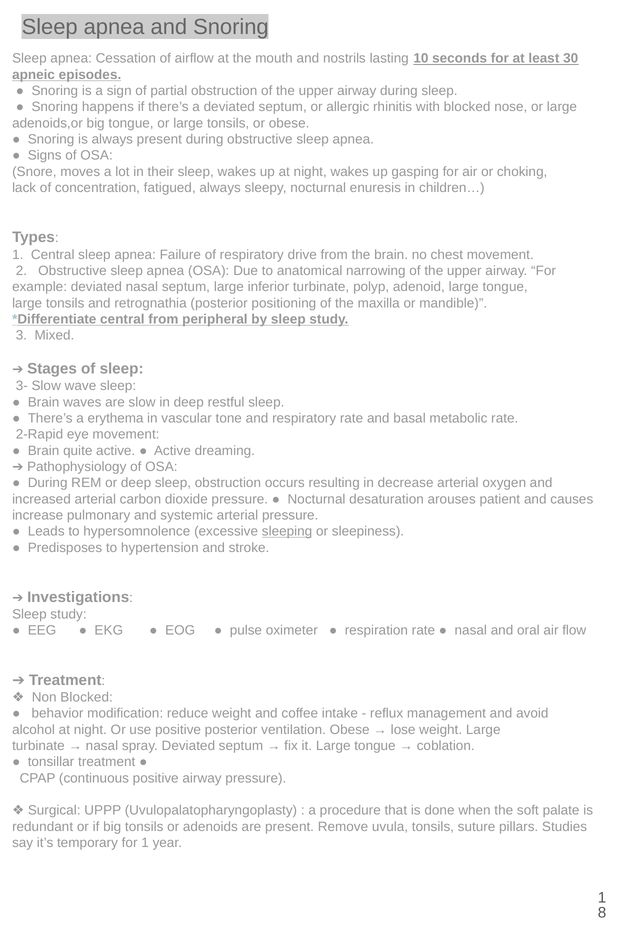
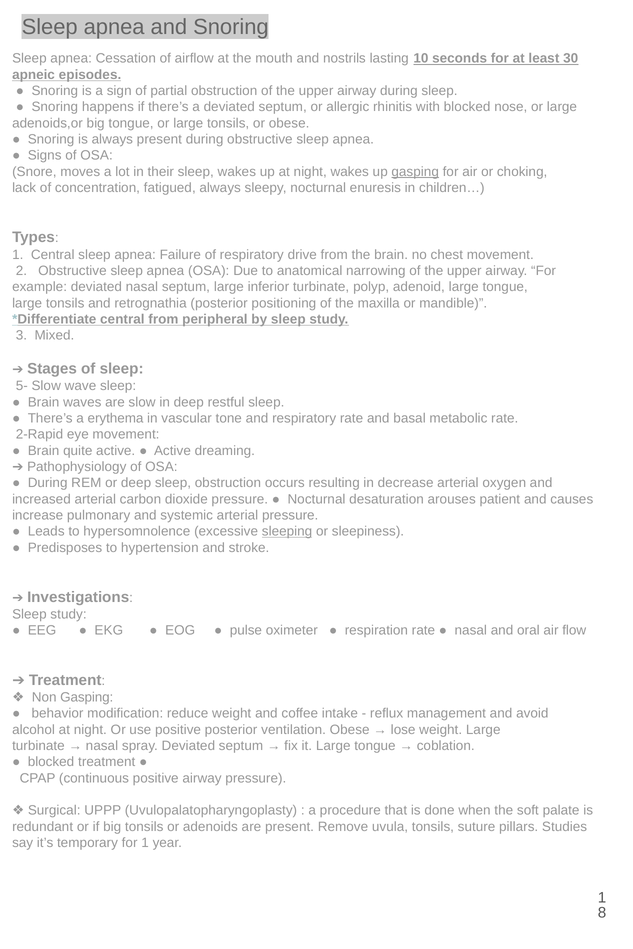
gasping at (415, 172) underline: none -> present
3-: 3- -> 5-
Non Blocked: Blocked -> Gasping
tonsillar at (51, 762): tonsillar -> blocked
